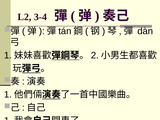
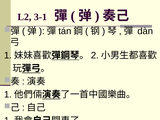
3-4: 3-4 -> 3-1
